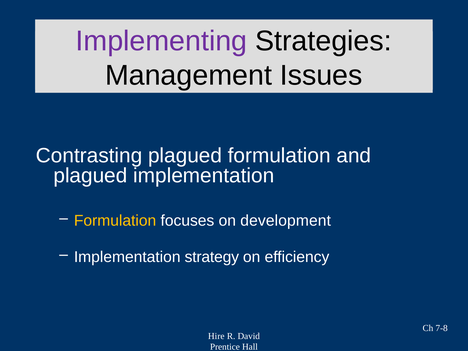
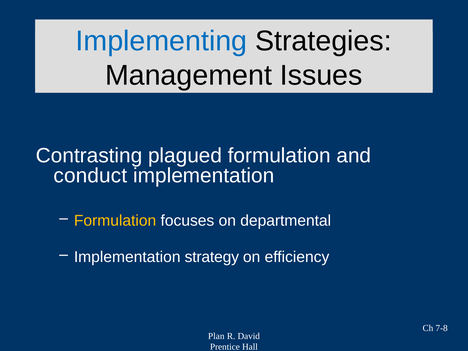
Implementing colour: purple -> blue
plagued at (90, 176): plagued -> conduct
development: development -> departmental
Hire: Hire -> Plan
